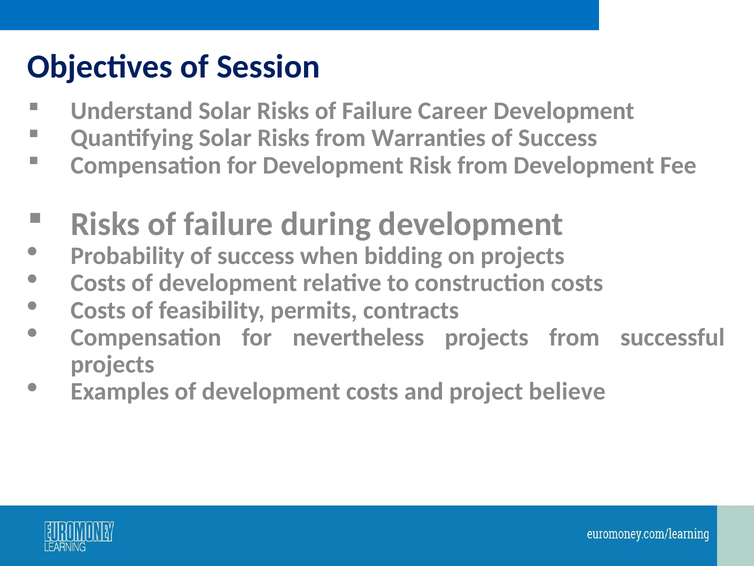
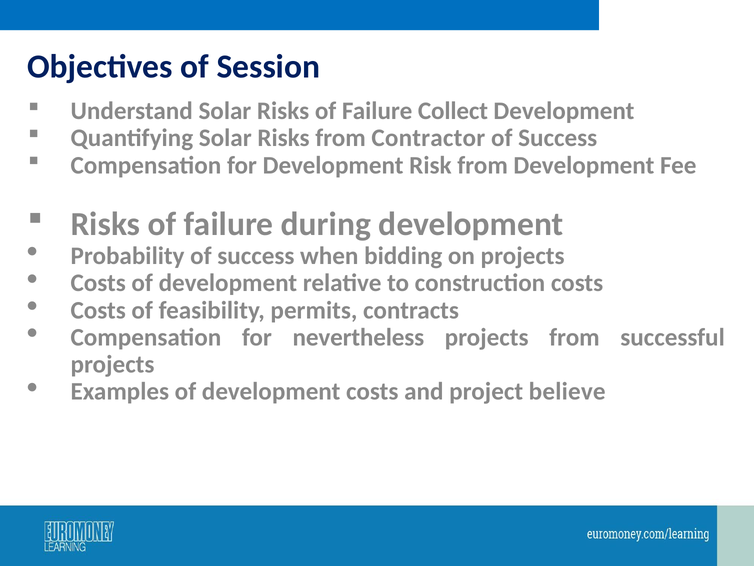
Career: Career -> Collect
Warranties: Warranties -> Contractor
